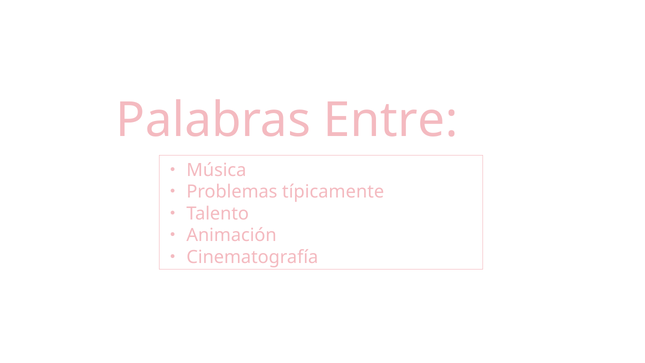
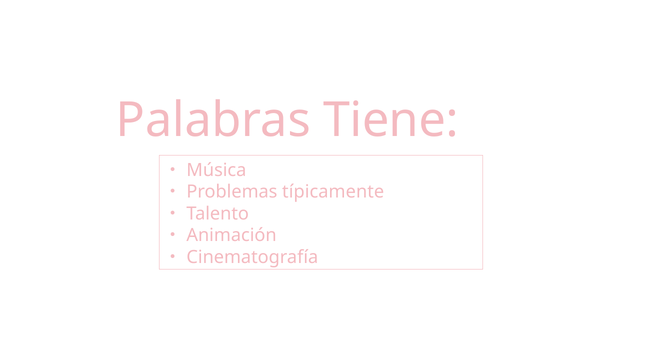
Entre: Entre -> Tiene
